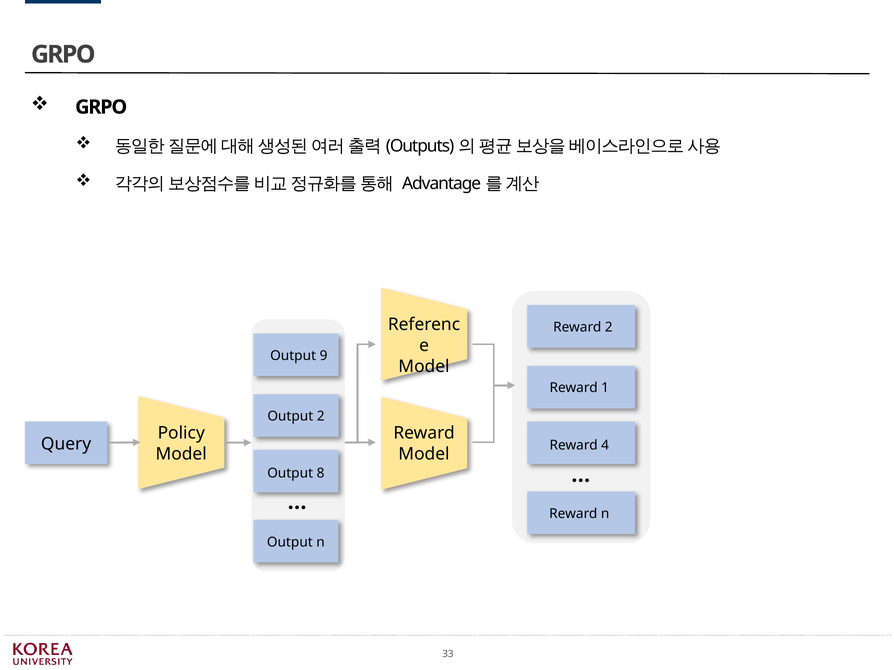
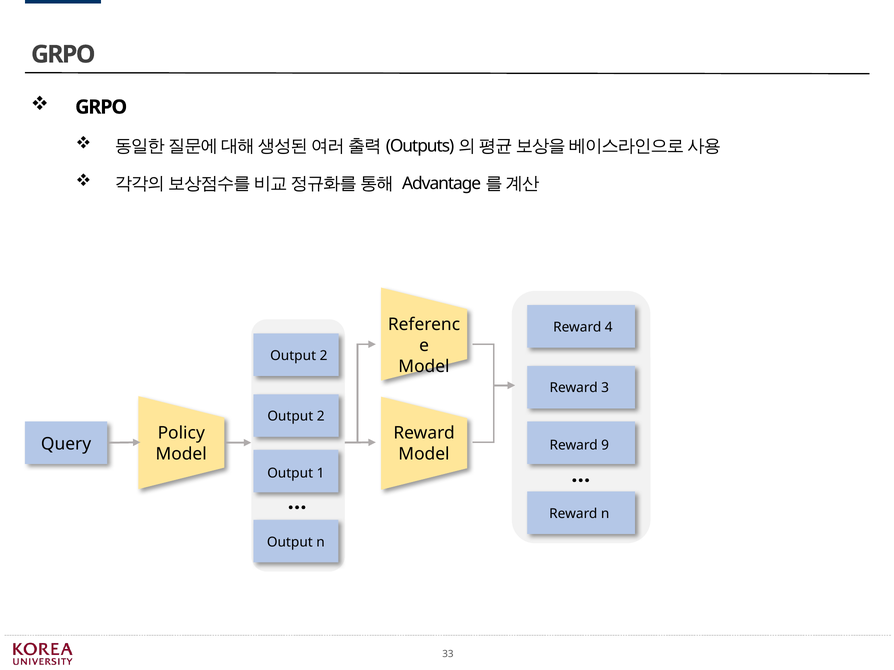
Reward 2: 2 -> 4
9 at (324, 356): 9 -> 2
1: 1 -> 3
4: 4 -> 9
8: 8 -> 1
